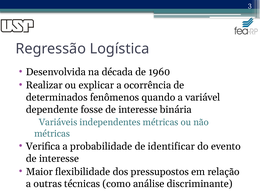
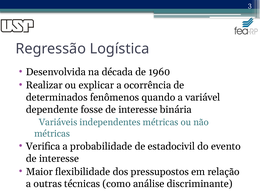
identificar: identificar -> estadocivil
